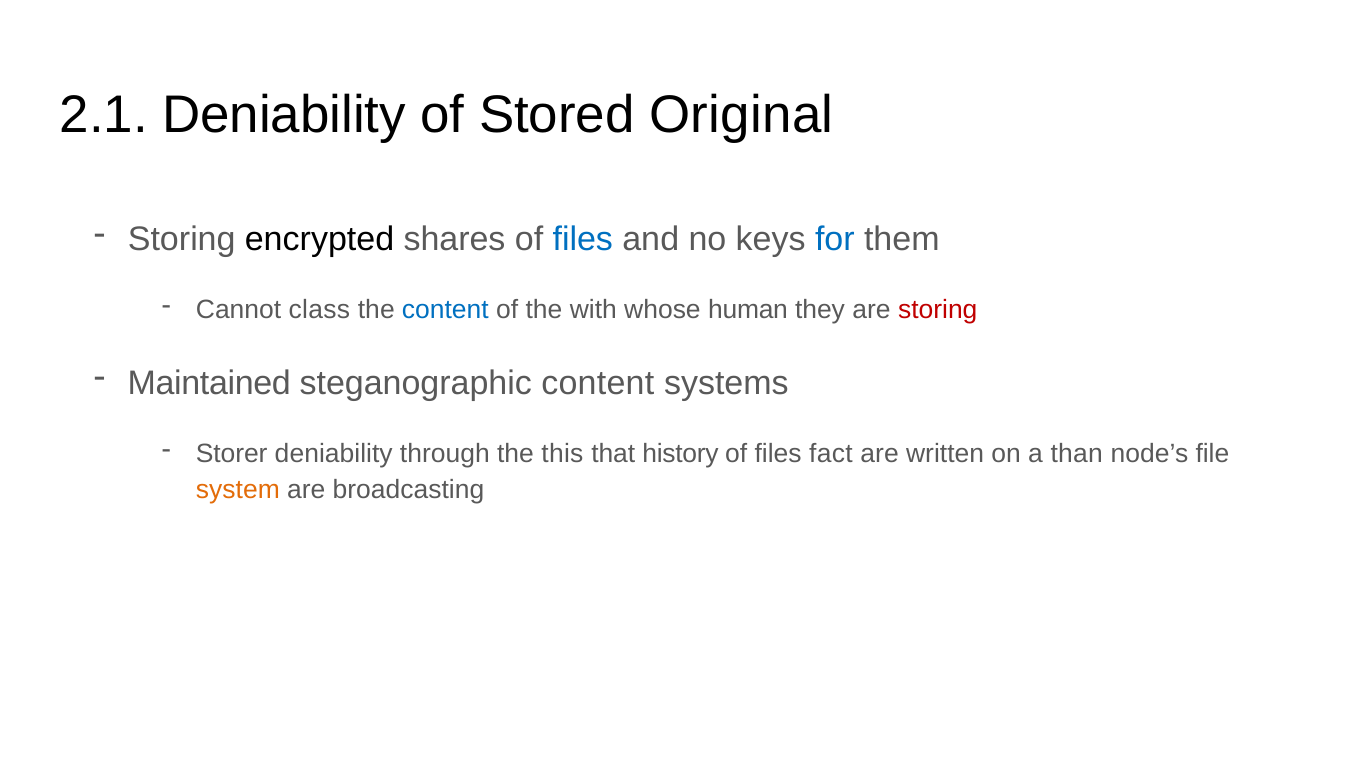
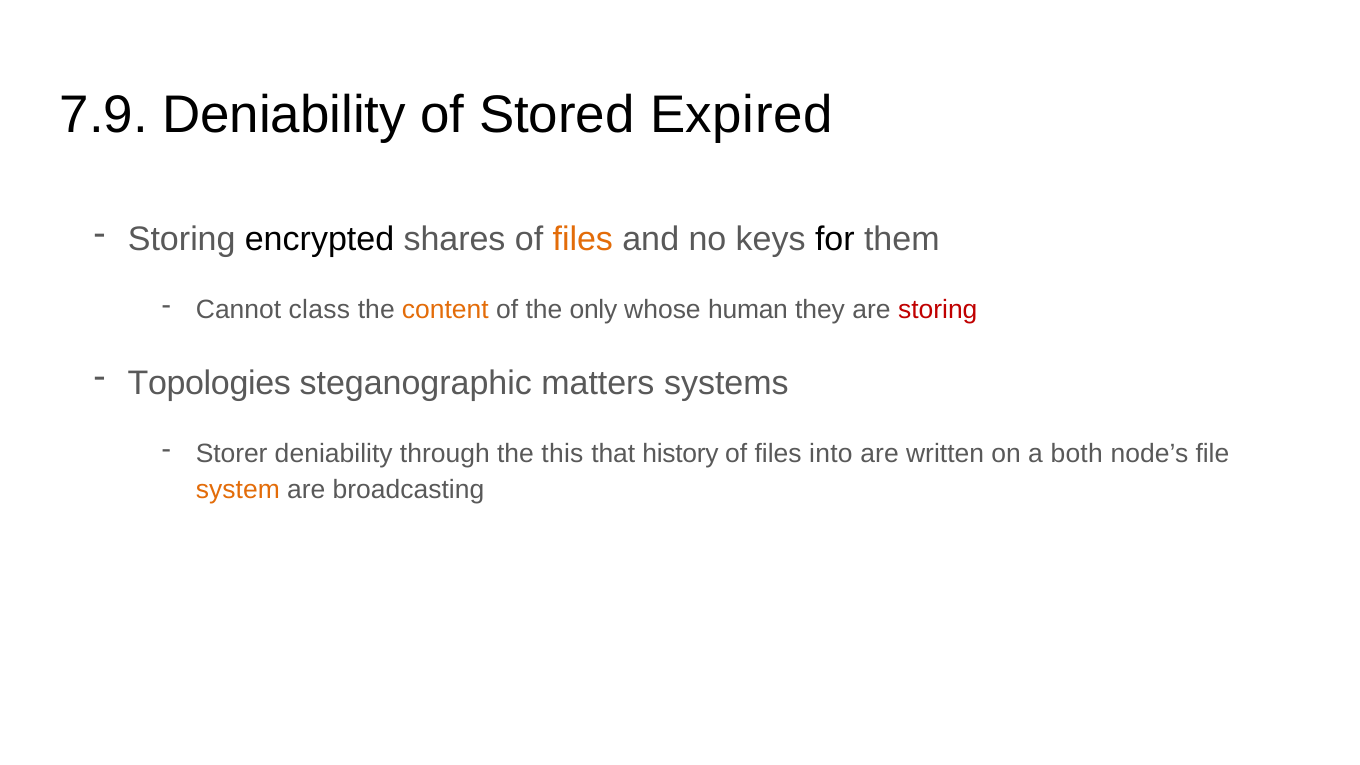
2.1: 2.1 -> 7.9
Original: Original -> Expired
files at (583, 239) colour: blue -> orange
for colour: blue -> black
content at (445, 310) colour: blue -> orange
with: with -> only
Maintained: Maintained -> Topologies
steganographic content: content -> matters
fact: fact -> into
than: than -> both
